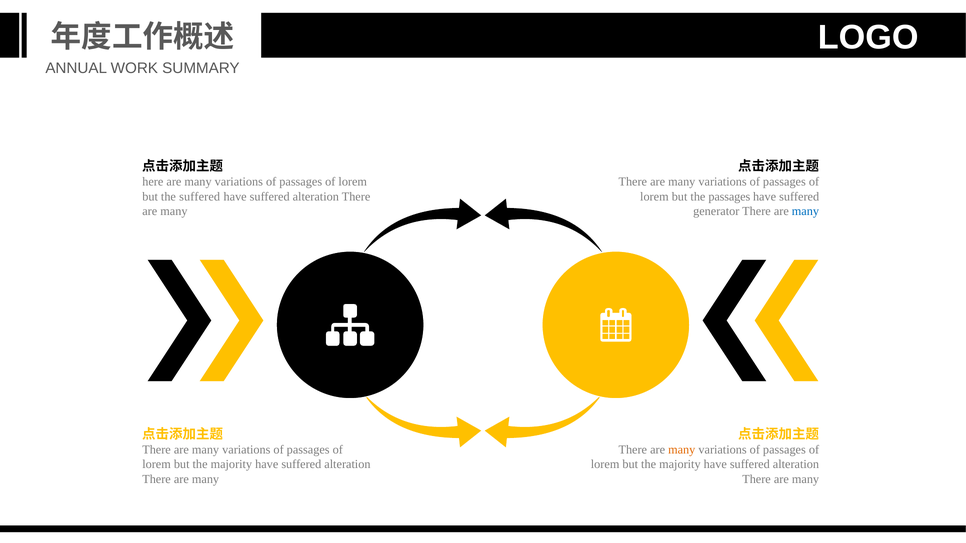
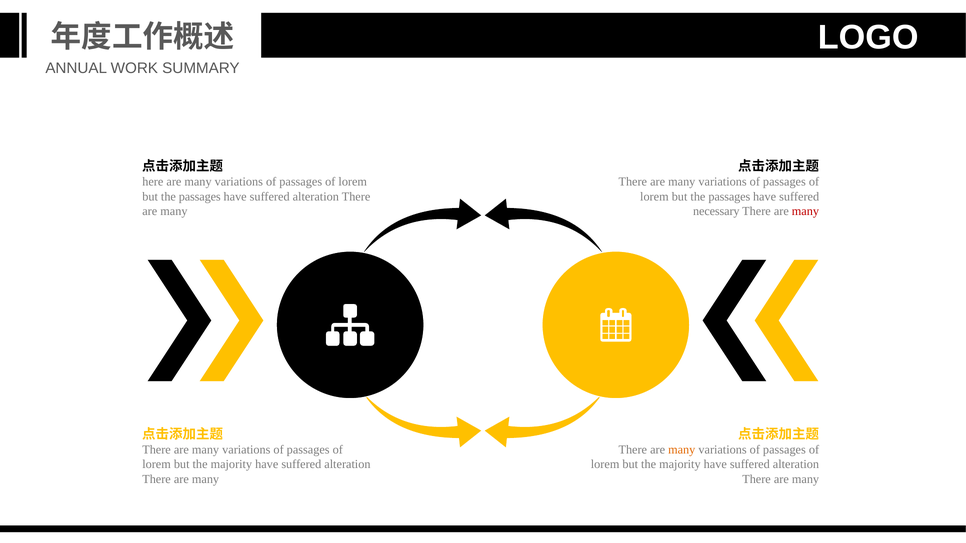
suffered at (200, 197): suffered -> passages
generator: generator -> necessary
many at (805, 211) colour: blue -> red
